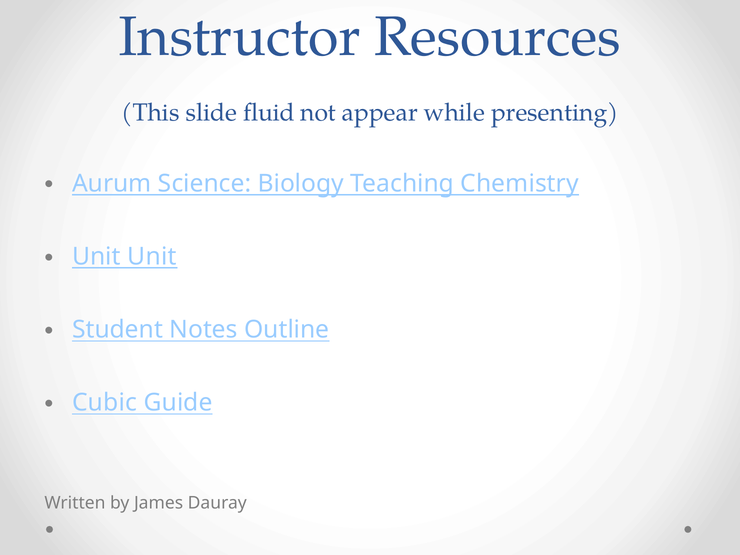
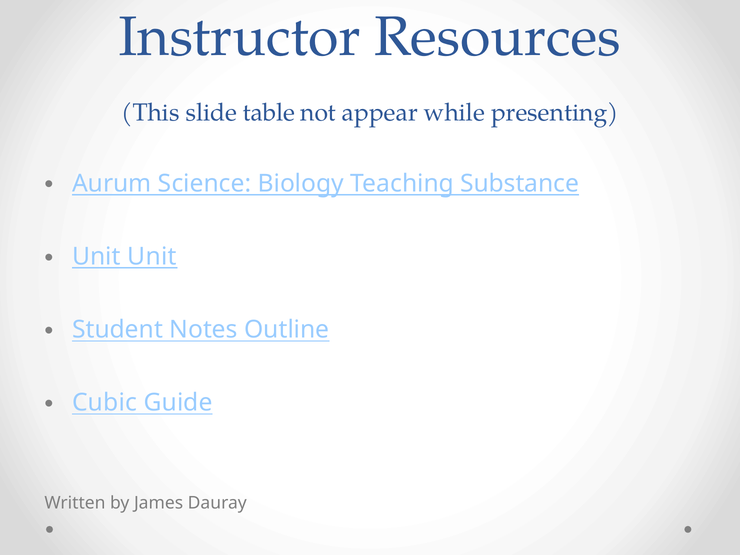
fluid: fluid -> table
Chemistry: Chemistry -> Substance
